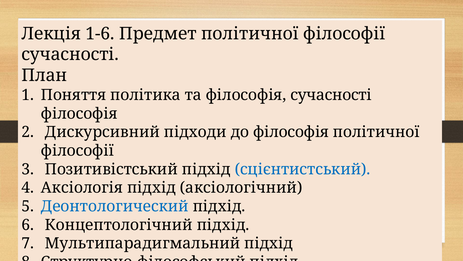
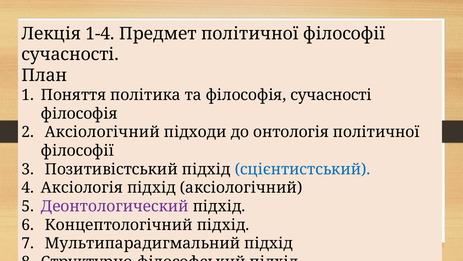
1-6: 1-6 -> 1-4
Дискурсивний at (102, 132): Дискурсивний -> Аксіологічний
до філософія: філософія -> онтологія
Деонтологический colour: blue -> purple
